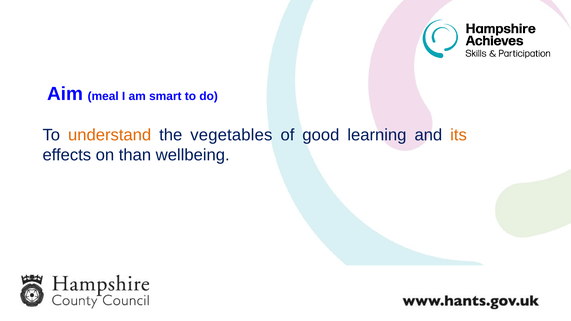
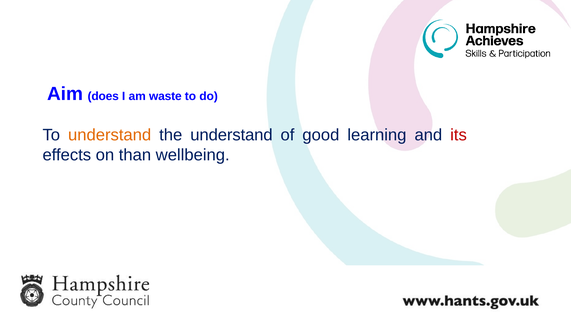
meal: meal -> does
smart: smart -> waste
the vegetables: vegetables -> understand
its colour: orange -> red
